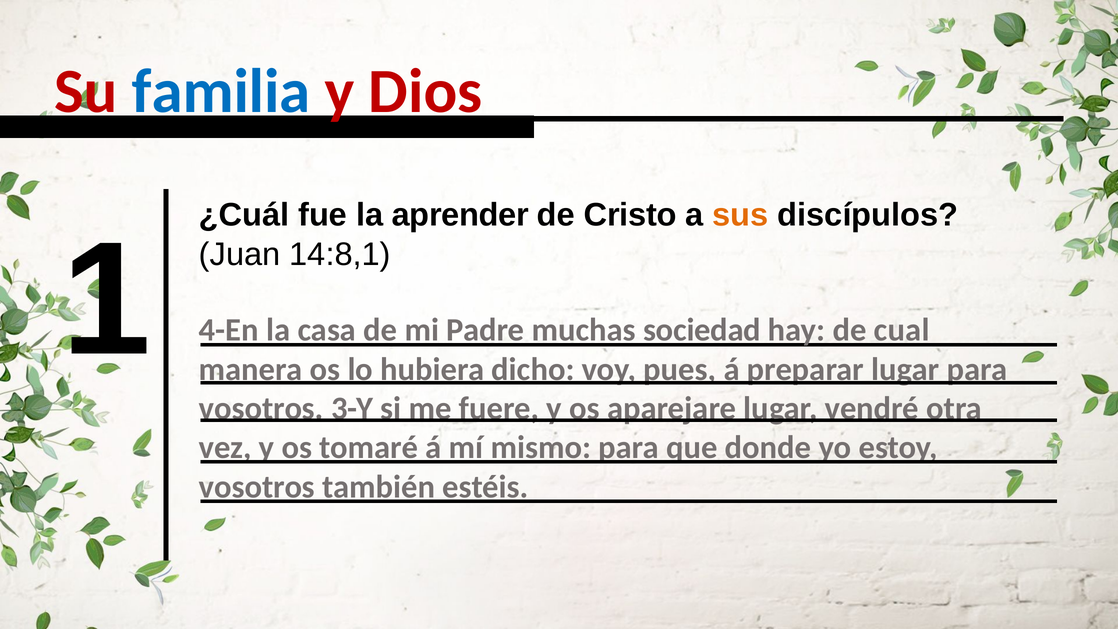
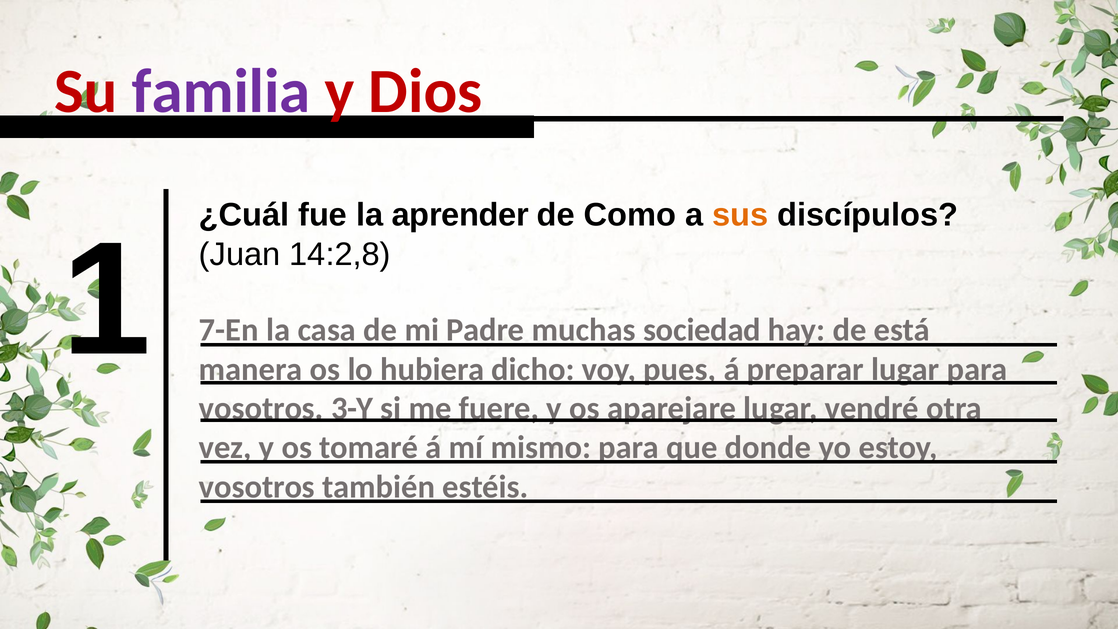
familia colour: blue -> purple
Cristo: Cristo -> Como
4-En: 4-En -> 7-En
cual: cual -> está
14:8,1: 14:8,1 -> 14:2,8
